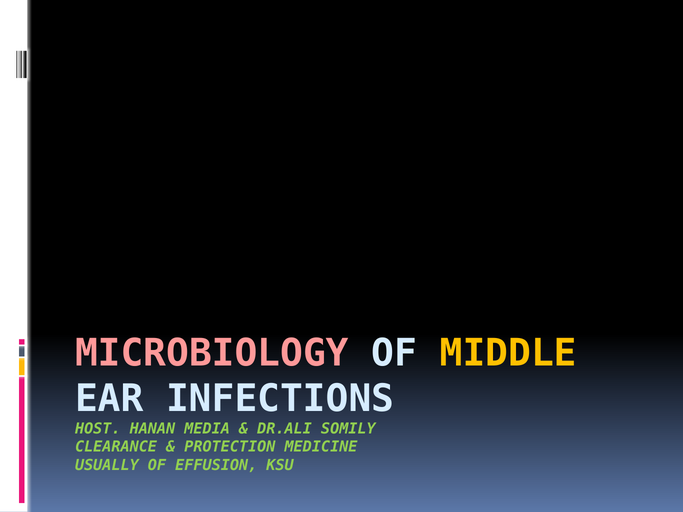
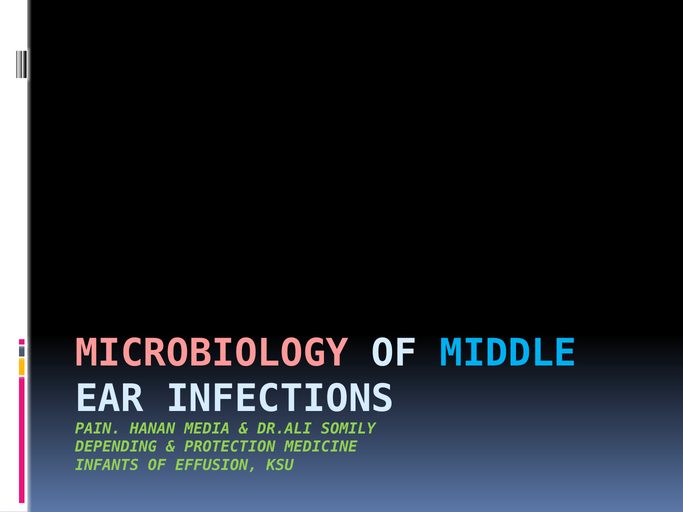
MIDDLE colour: yellow -> light blue
HOST: HOST -> PAIN
CLEARANCE: CLEARANCE -> DEPENDING
USUALLY: USUALLY -> INFANTS
